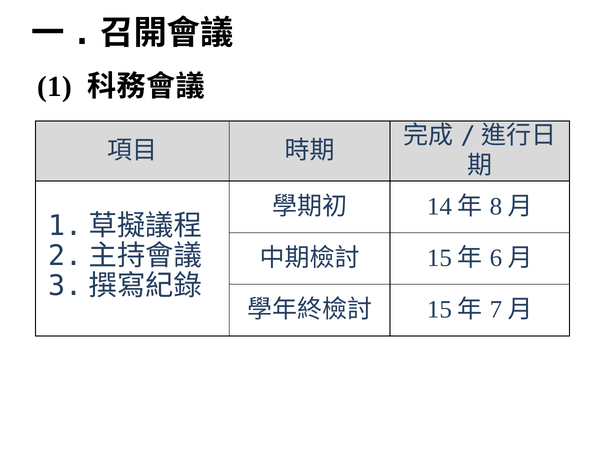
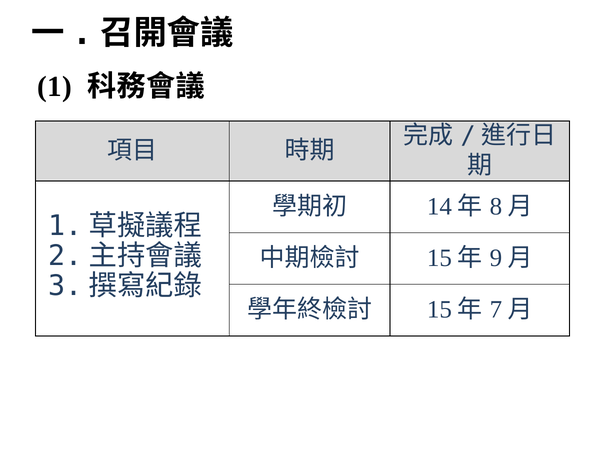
6: 6 -> 9
